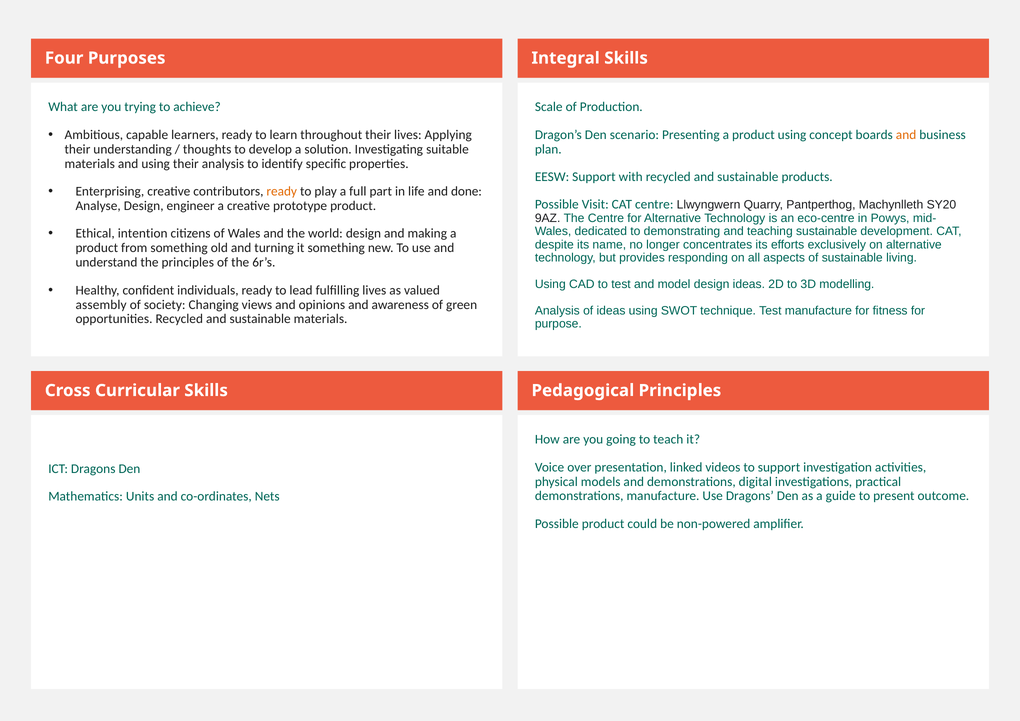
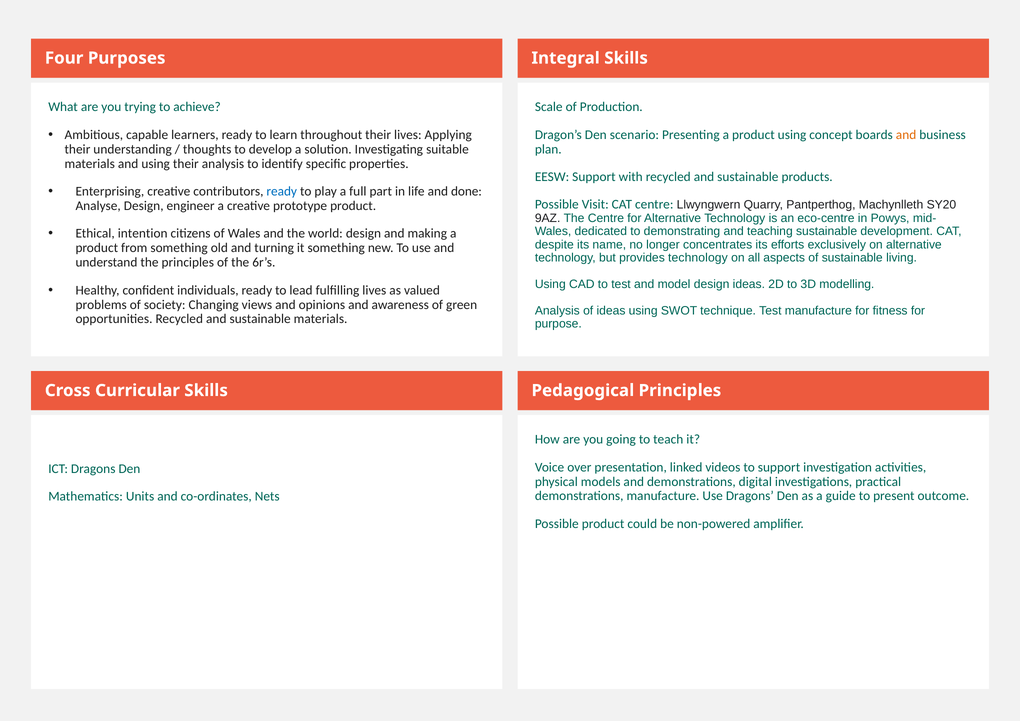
ready at (282, 191) colour: orange -> blue
provides responding: responding -> technology
assembly: assembly -> problems
